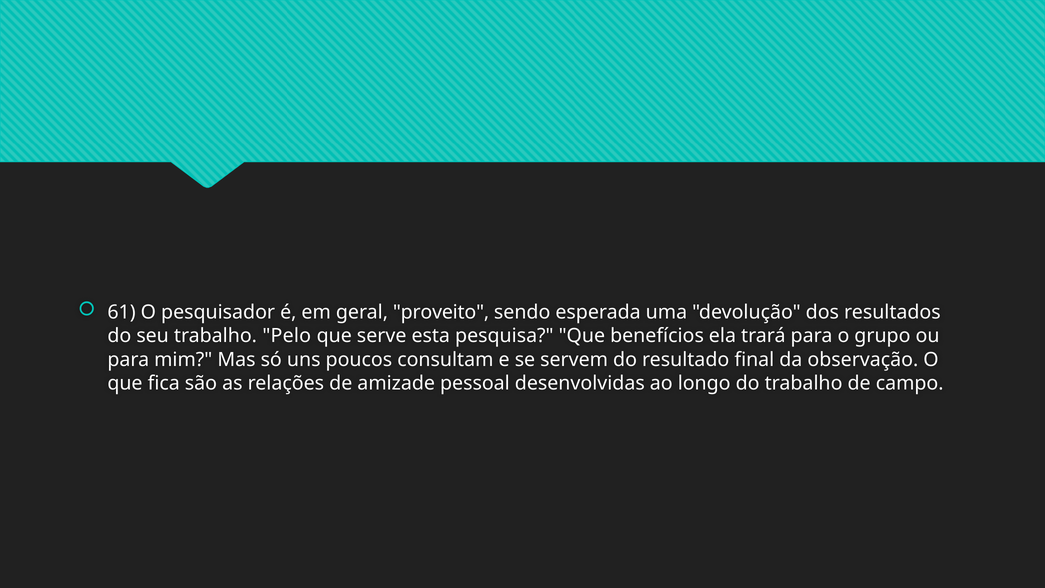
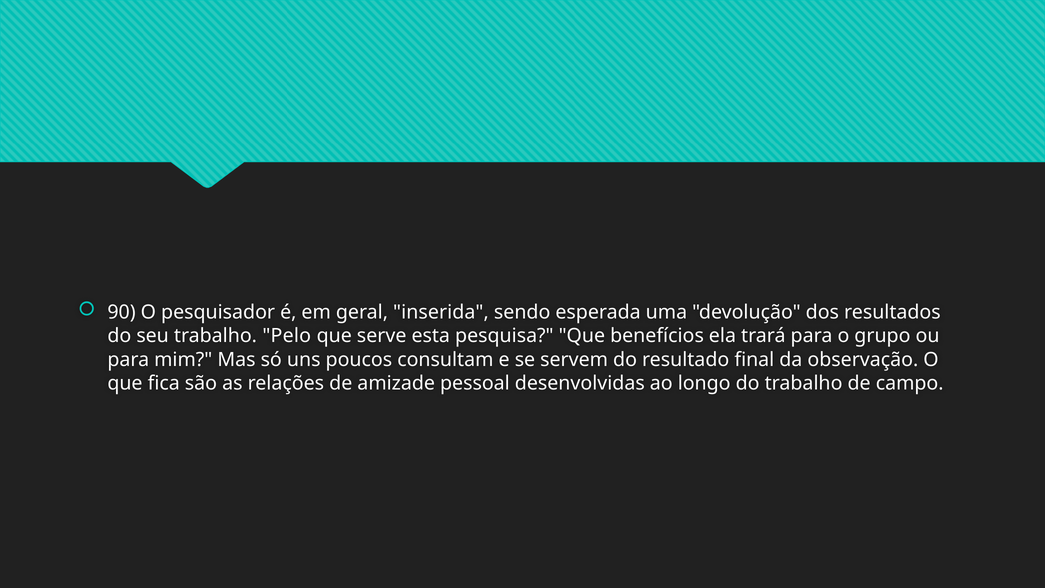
61: 61 -> 90
proveito: proveito -> inserida
